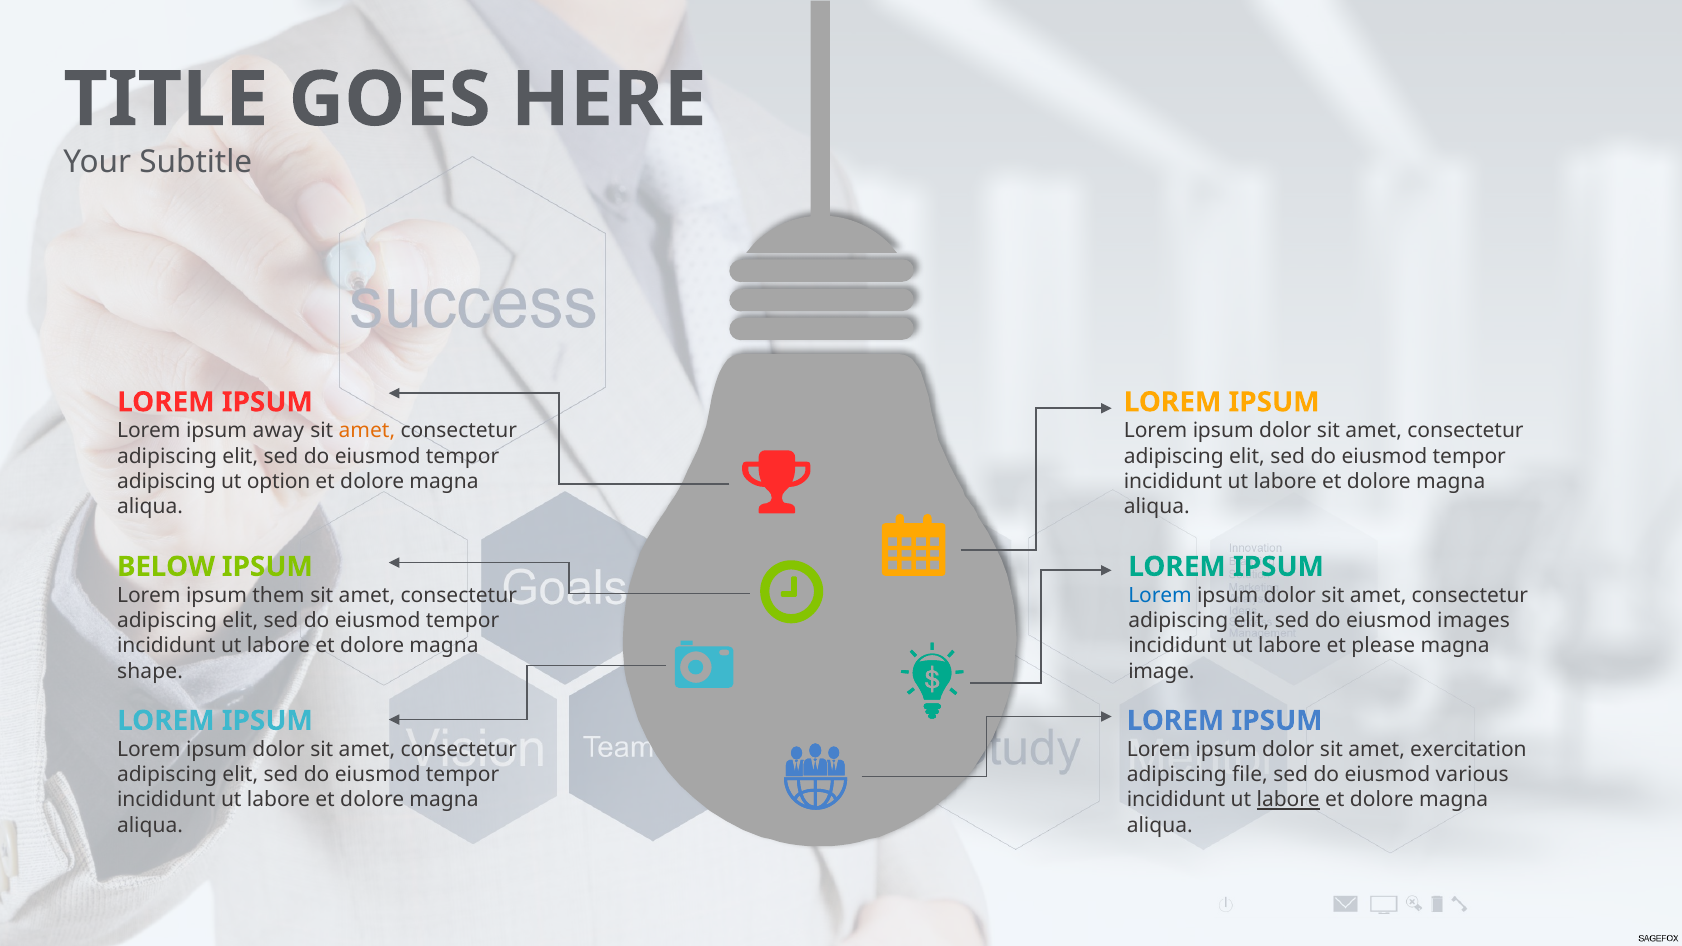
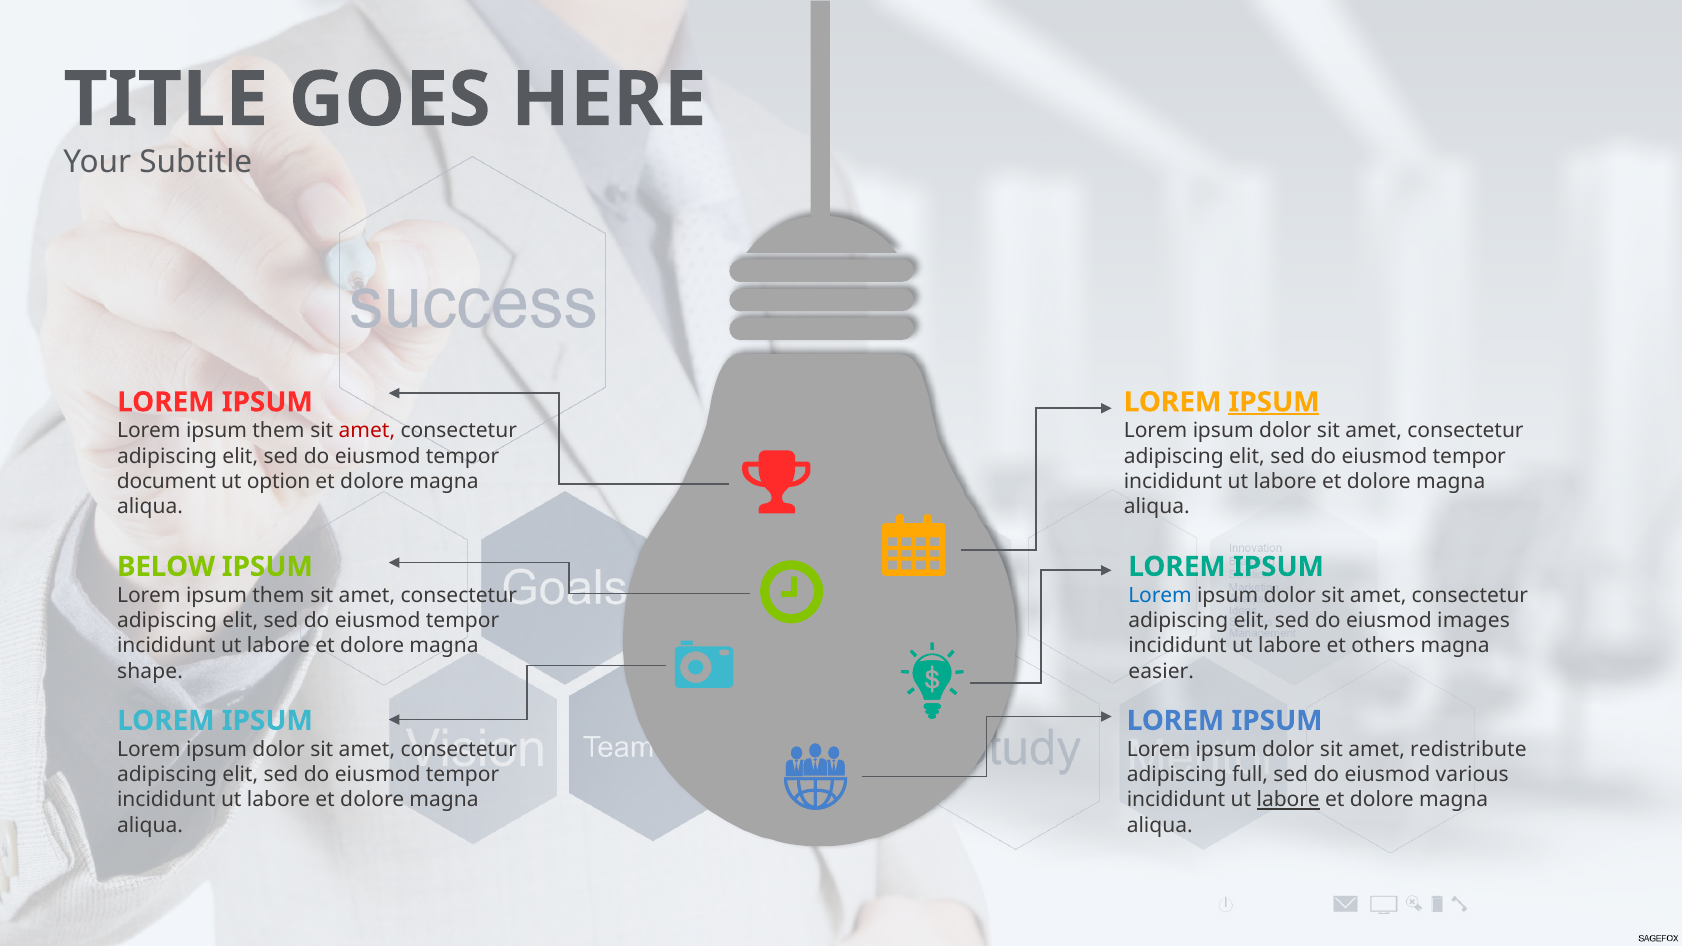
IPSUM at (1274, 402) underline: none -> present
away at (278, 431): away -> them
amet at (367, 431) colour: orange -> red
adipiscing at (166, 482): adipiscing -> document
please: please -> others
image: image -> easier
exercitation: exercitation -> redistribute
file: file -> full
